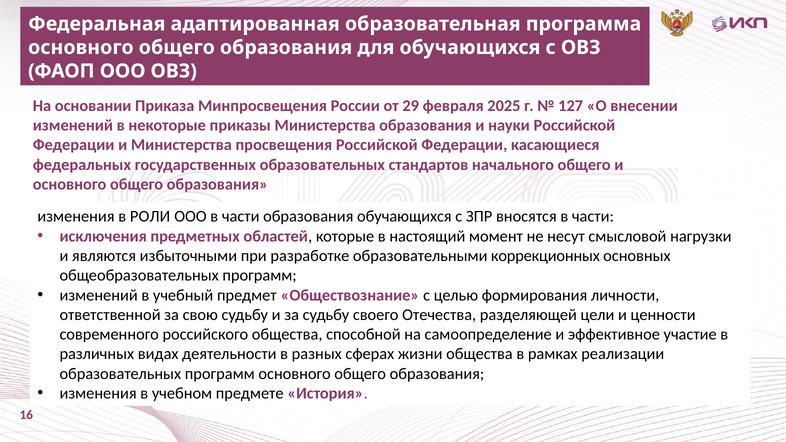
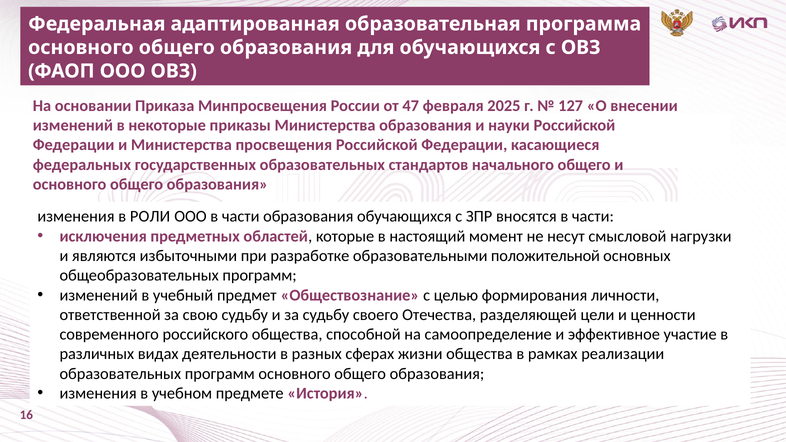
29: 29 -> 47
коррекционных: коррекционных -> положительной
